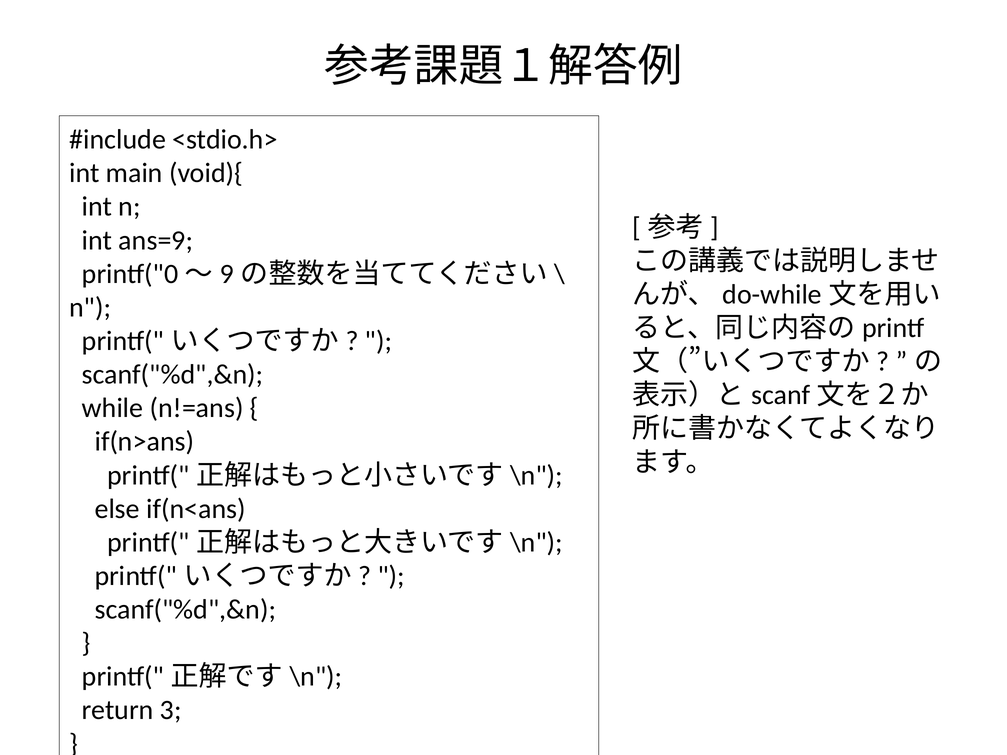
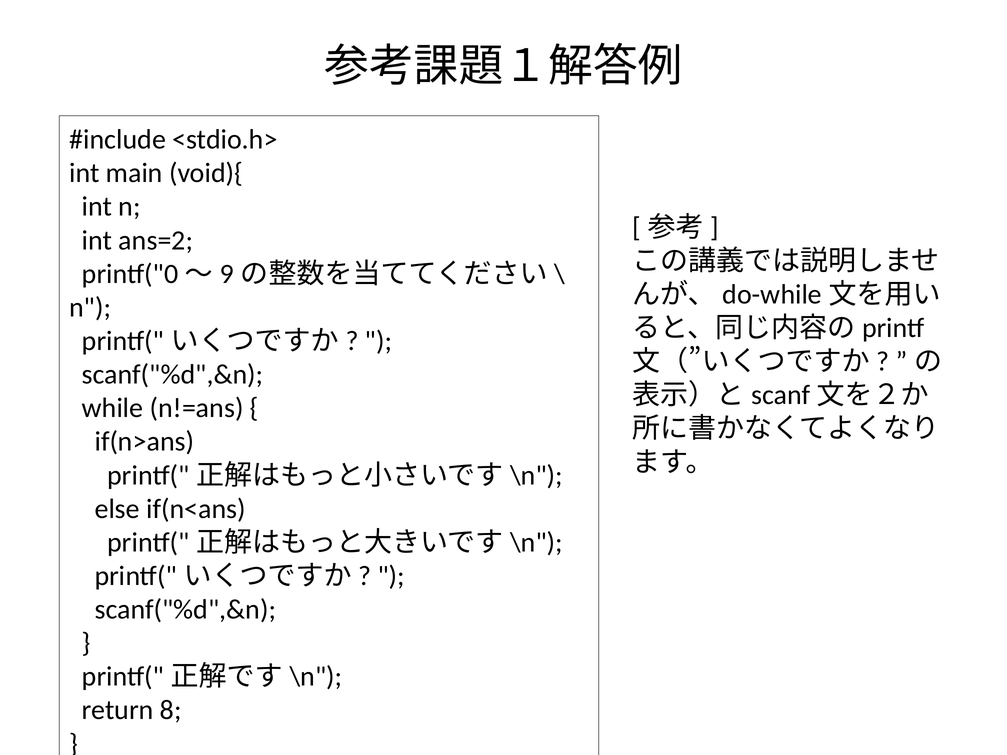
ans=9: ans=9 -> ans=2
3: 3 -> 8
